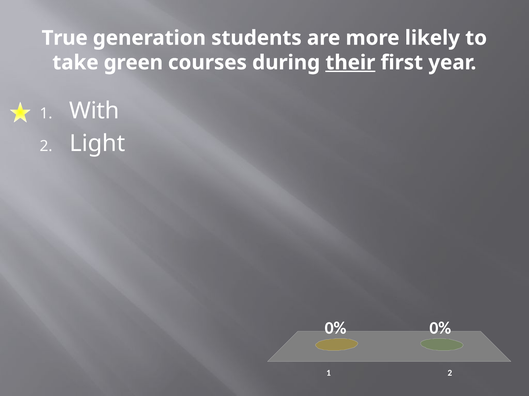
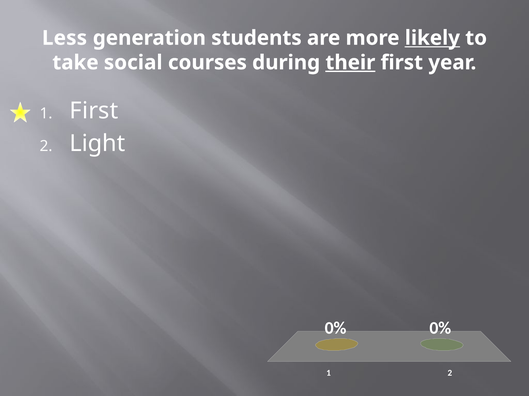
True: True -> Less
likely underline: none -> present
green: green -> social
With at (94, 111): With -> First
